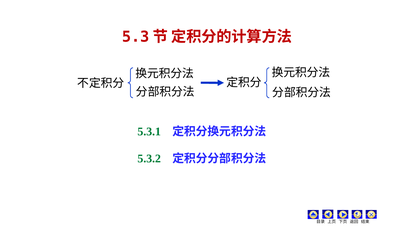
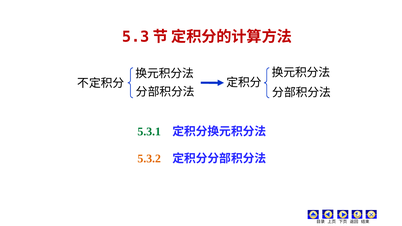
5.3.2 colour: green -> orange
